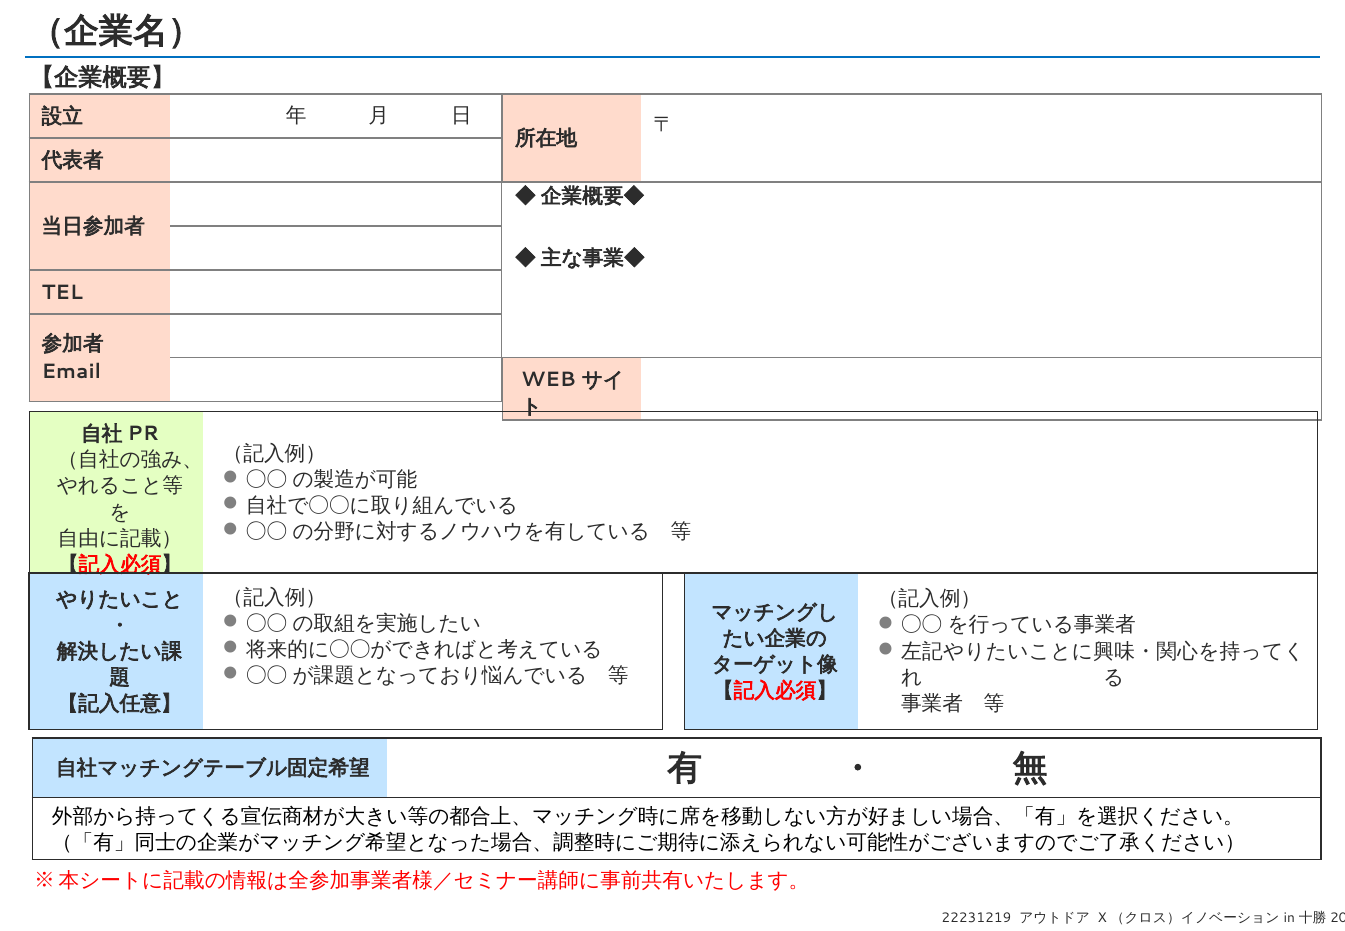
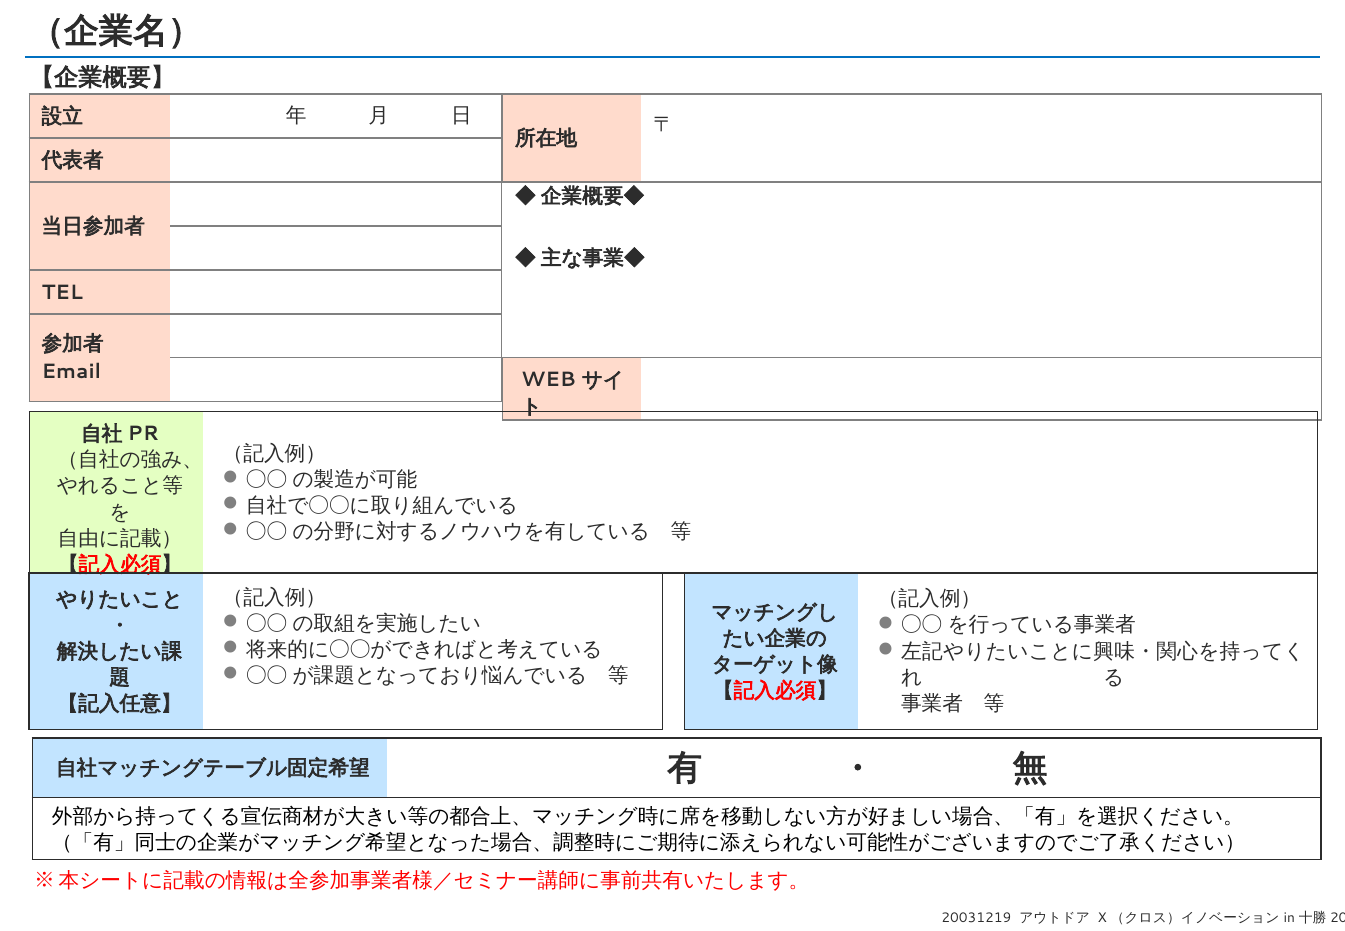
22231219: 22231219 -> 20031219
